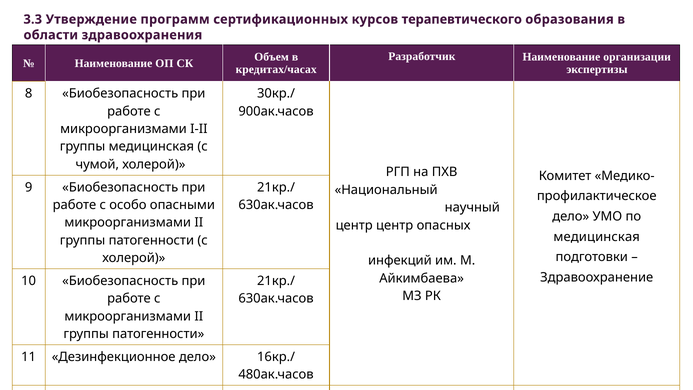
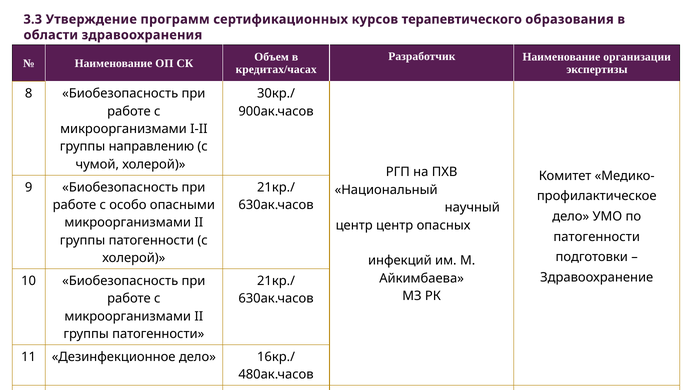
группы медицинская: медицинская -> направлению
медицинская at (597, 237): медицинская -> патогенности
